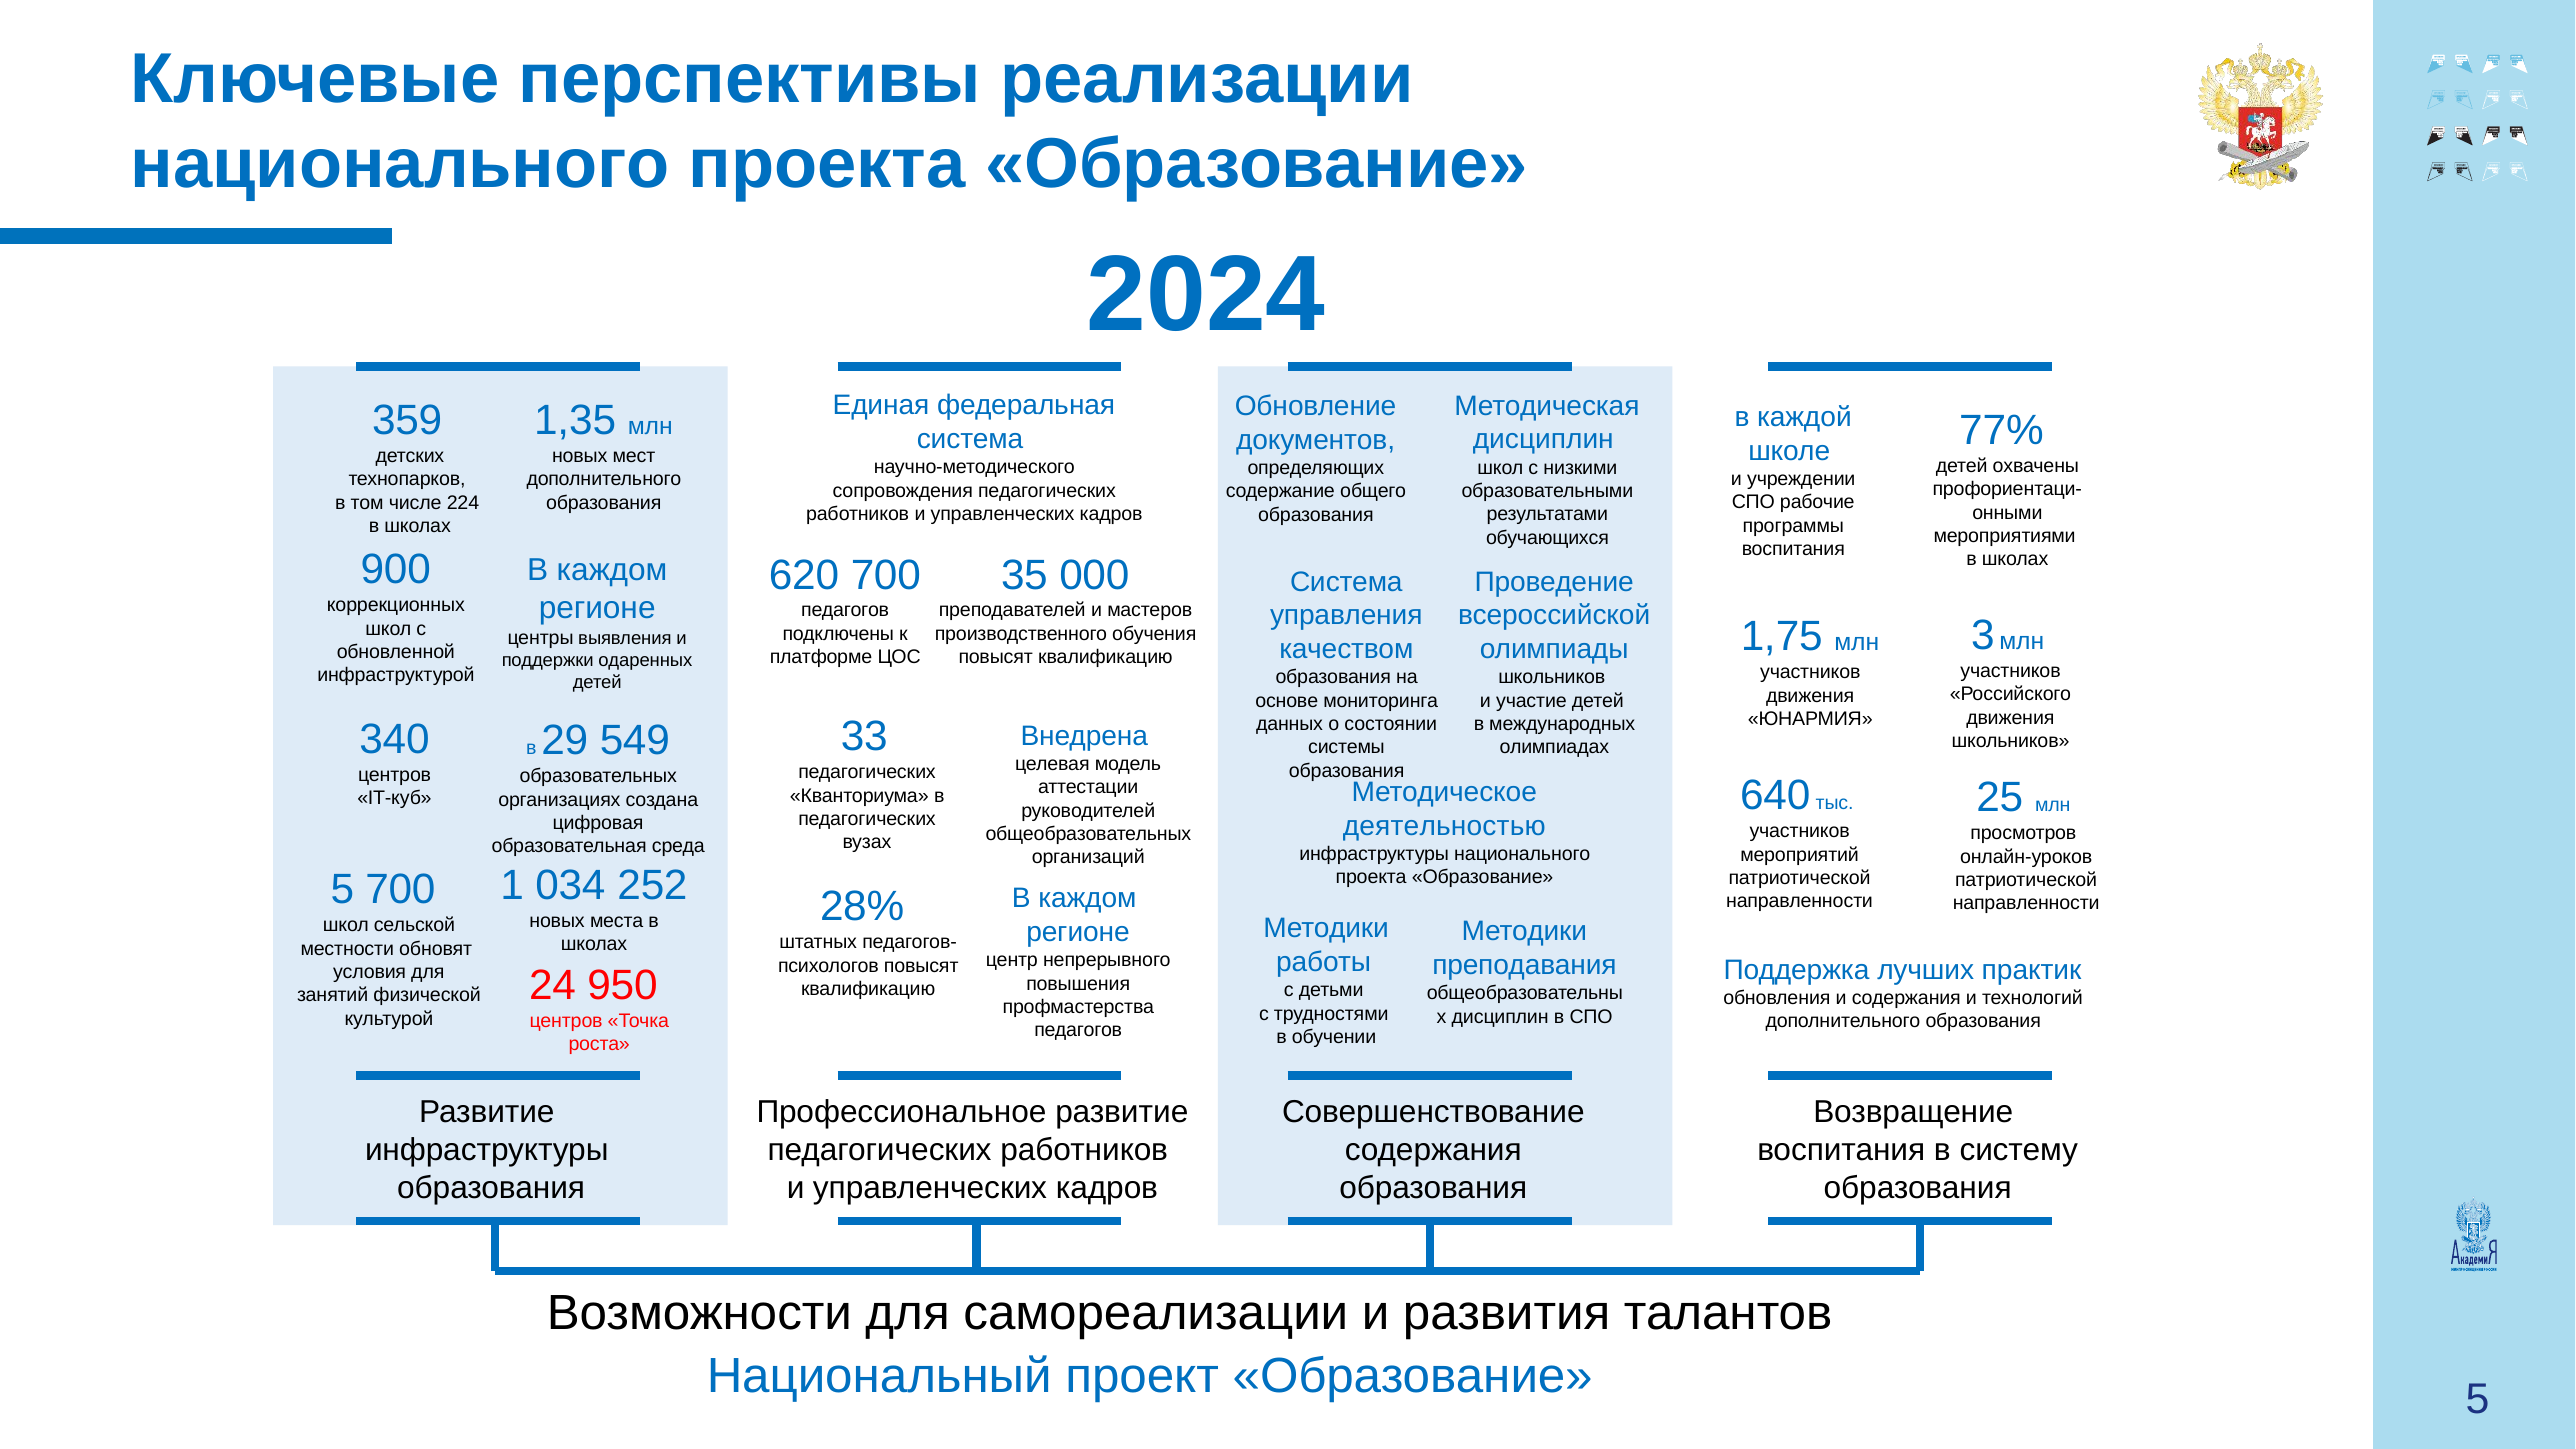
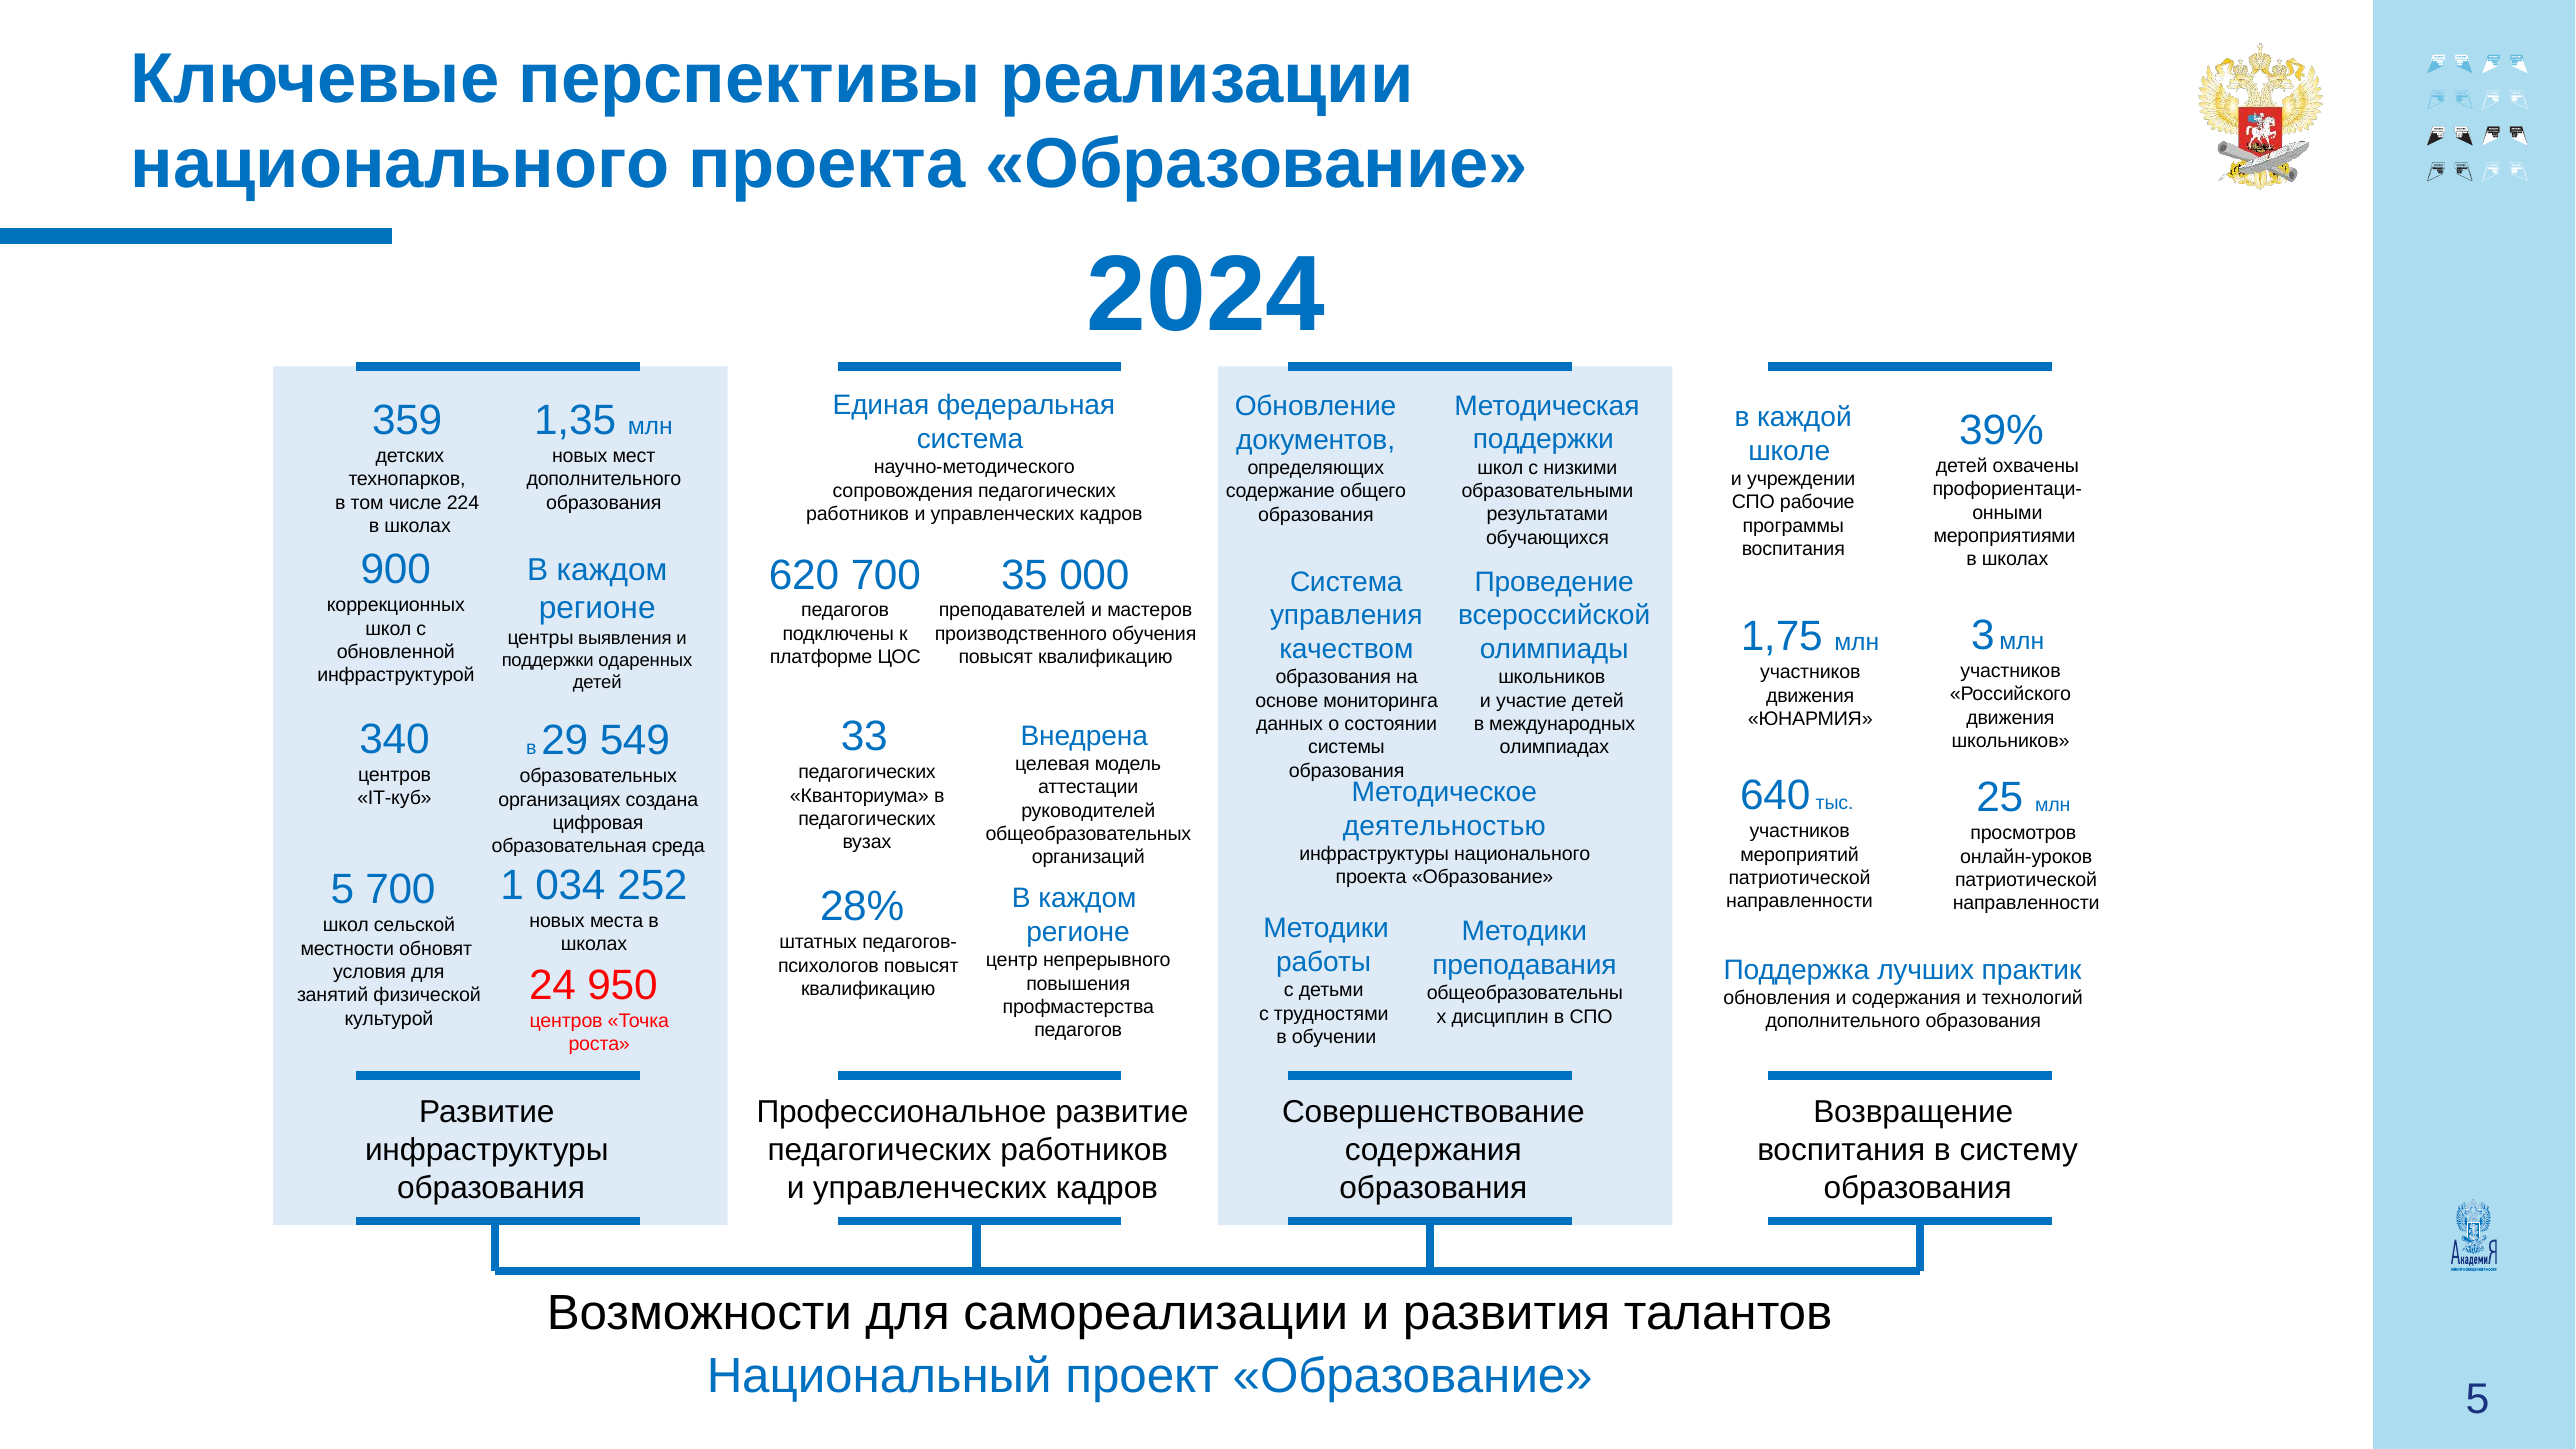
77%: 77% -> 39%
дисциплин at (1543, 440): дисциплин -> поддержки
